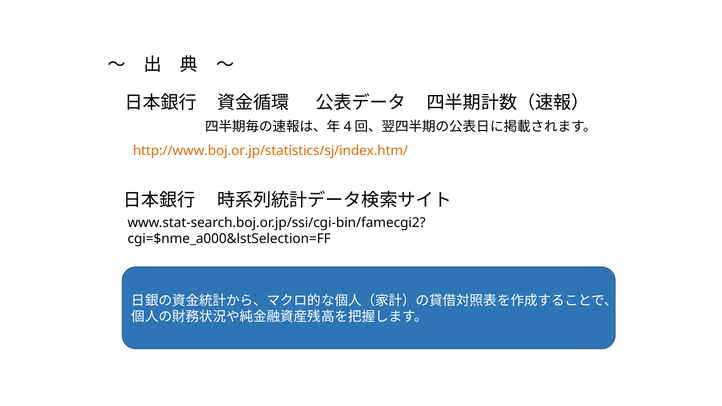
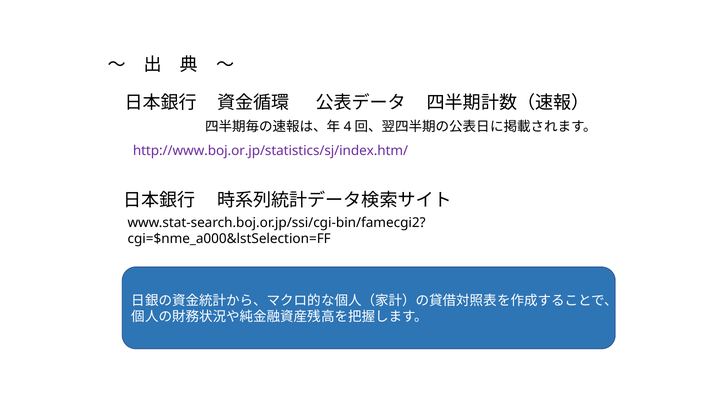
http://www.boj.or.jp/statistics/sj/index.htm/ colour: orange -> purple
